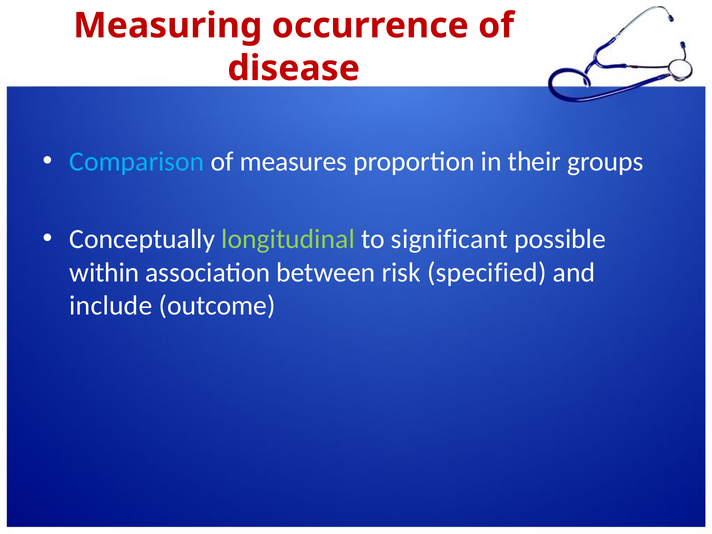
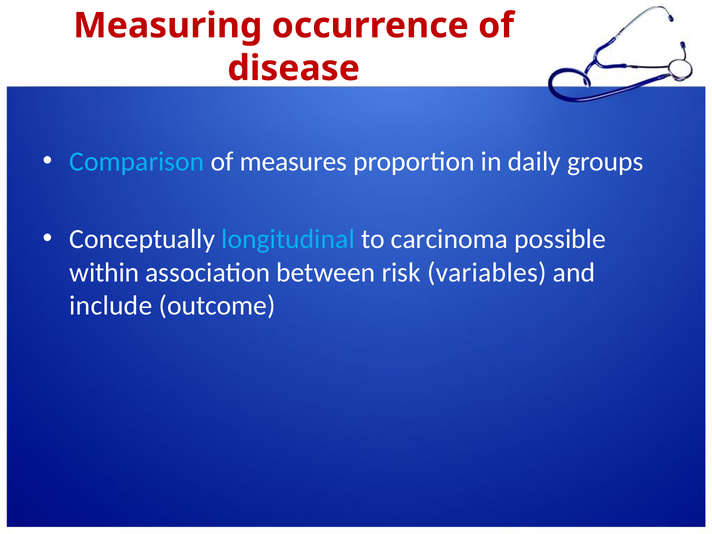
their: their -> daily
longitudinal colour: light green -> light blue
significant: significant -> carcinoma
specified: specified -> variables
